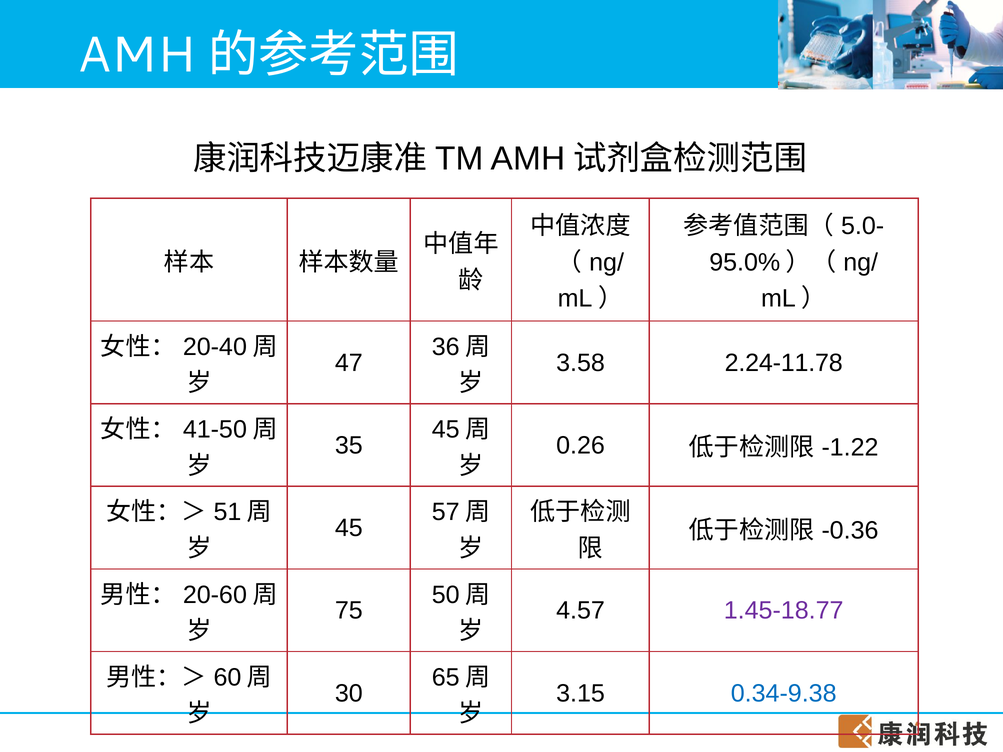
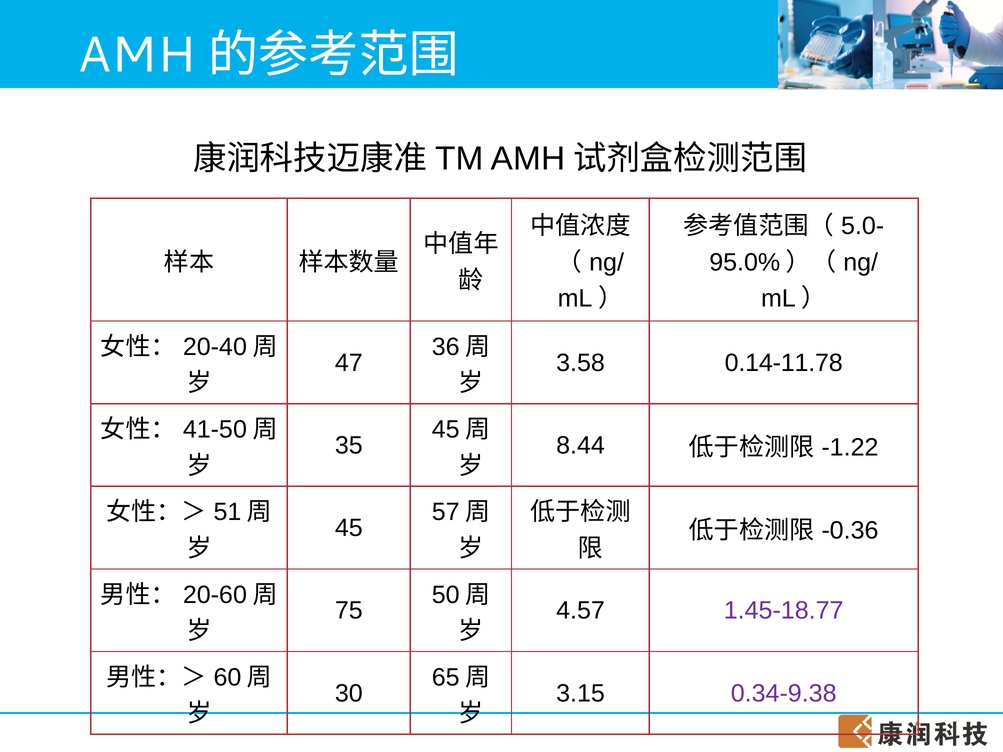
2.24-11.78: 2.24-11.78 -> 0.14-11.78
0.26: 0.26 -> 8.44
0.34-9.38 colour: blue -> purple
